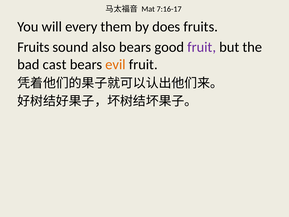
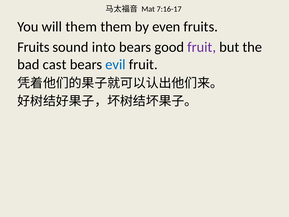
will every: every -> them
does: does -> even
also: also -> into
evil colour: orange -> blue
